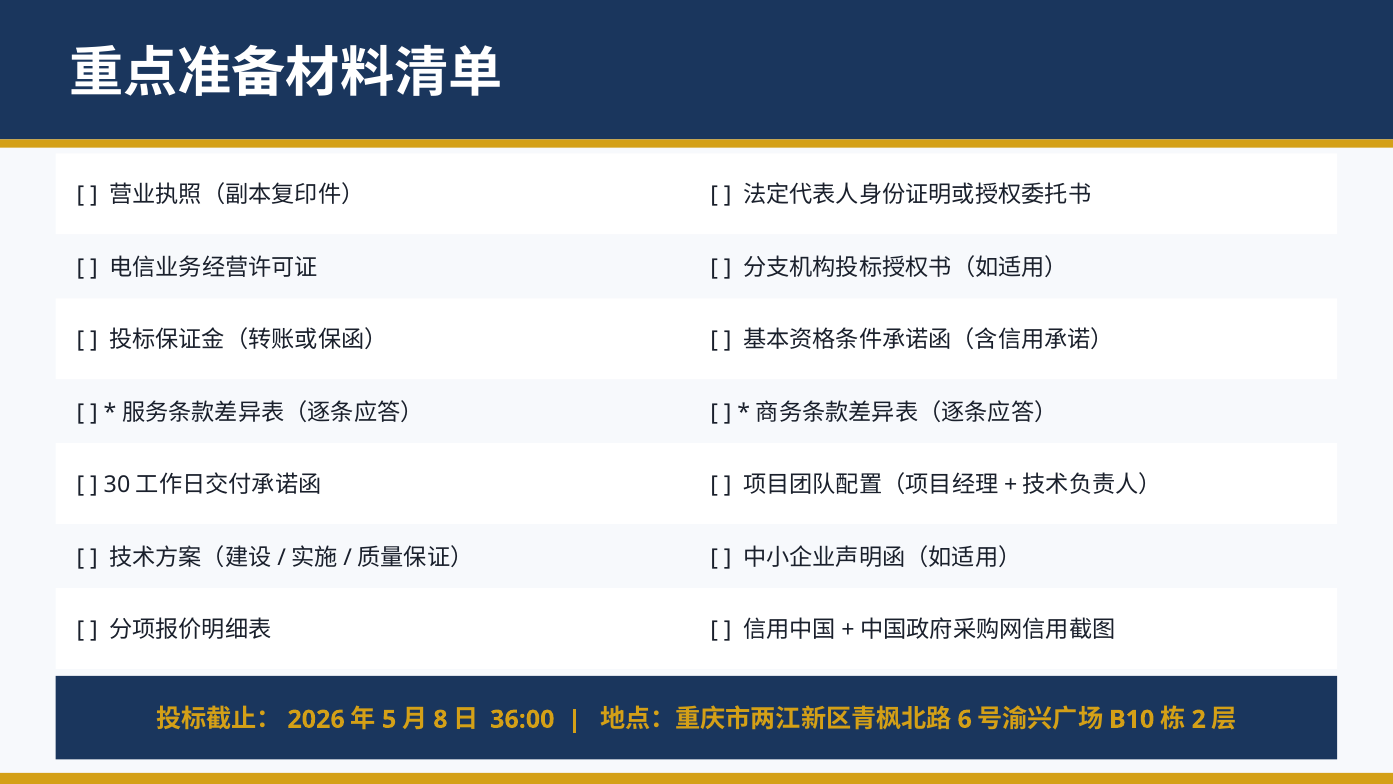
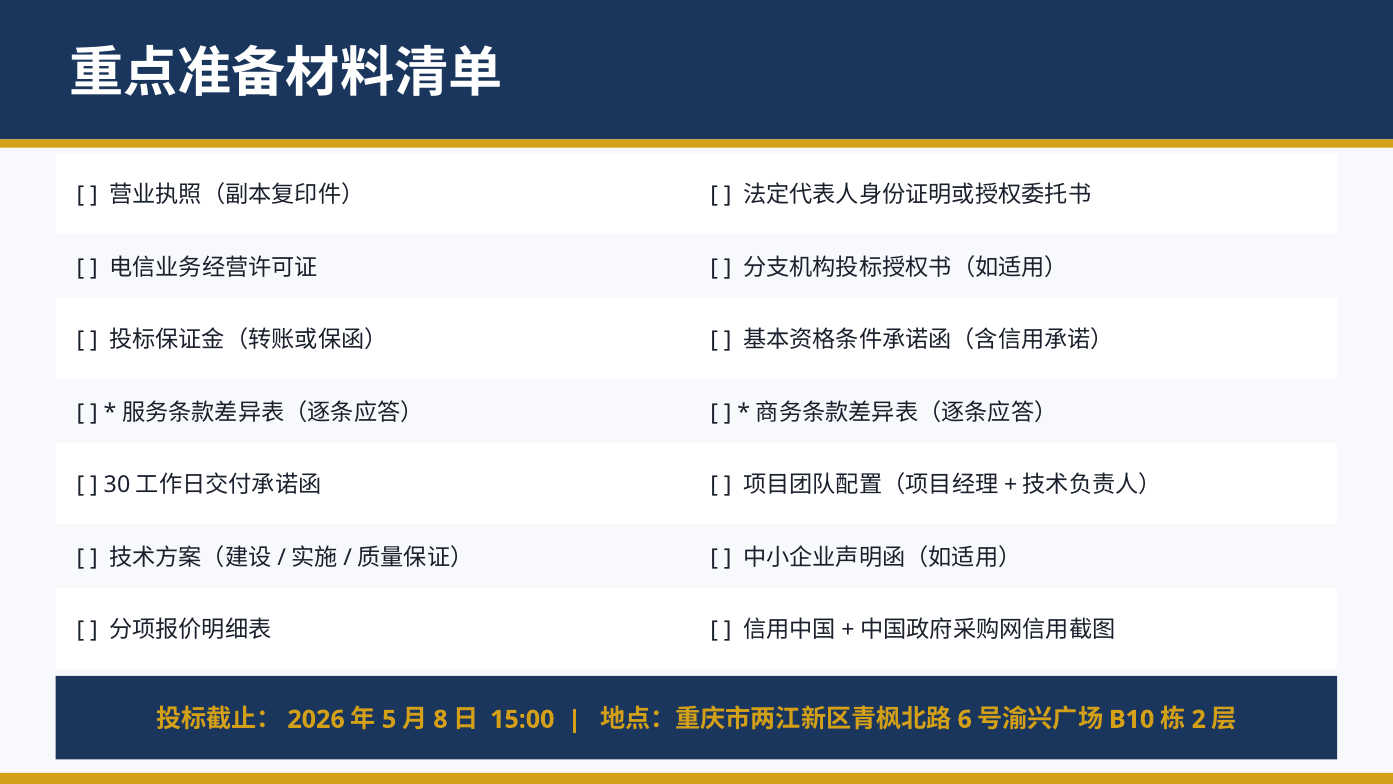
36:00: 36:00 -> 15:00
